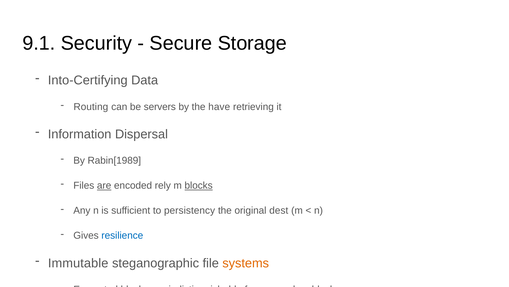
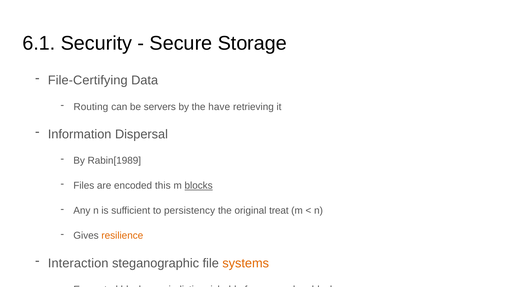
9.1: 9.1 -> 6.1
Into-Certifying: Into-Certifying -> File-Certifying
are at (104, 185) underline: present -> none
rely: rely -> this
dest: dest -> treat
resilience colour: blue -> orange
Immutable: Immutable -> Interaction
